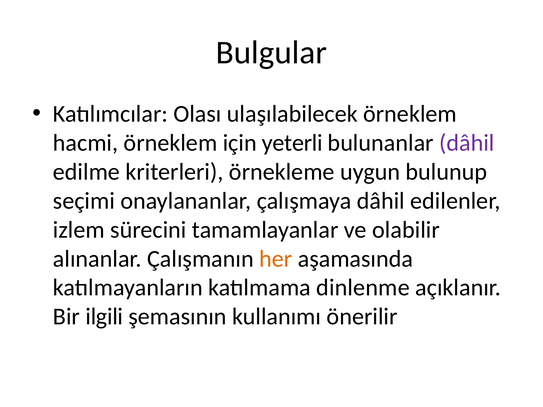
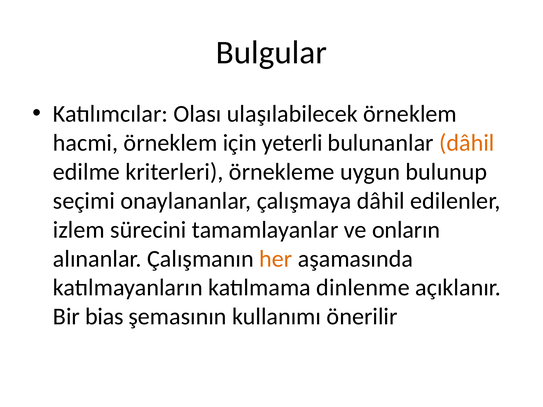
dâhil at (467, 143) colour: purple -> orange
olabilir: olabilir -> onların
ilgili: ilgili -> bias
